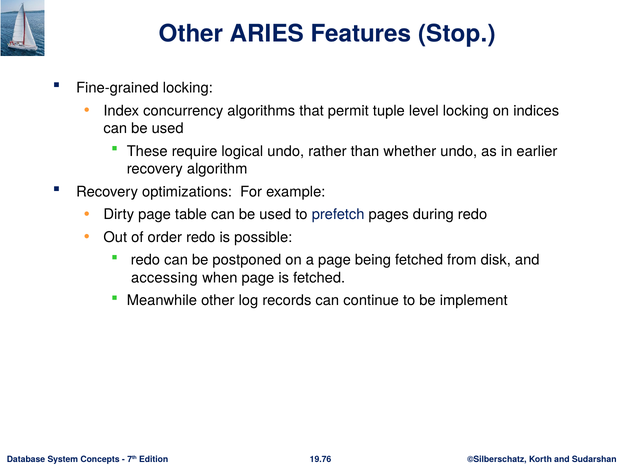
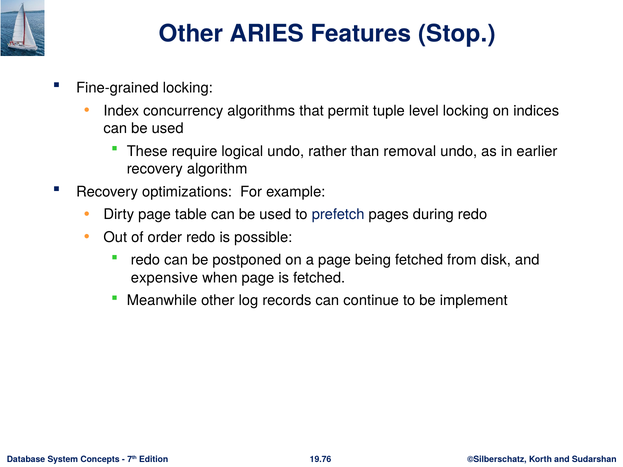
whether: whether -> removal
accessing: accessing -> expensive
